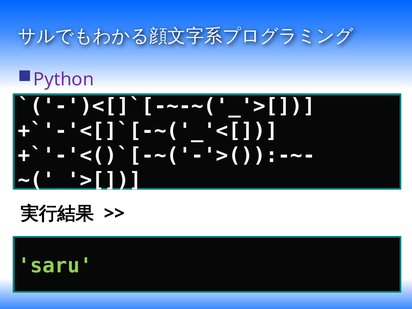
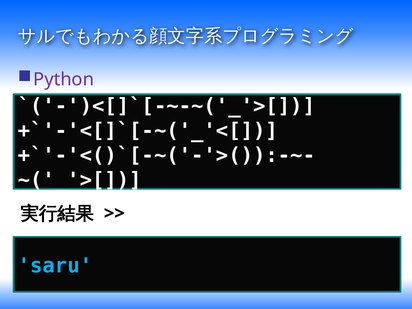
saru colour: light green -> light blue
